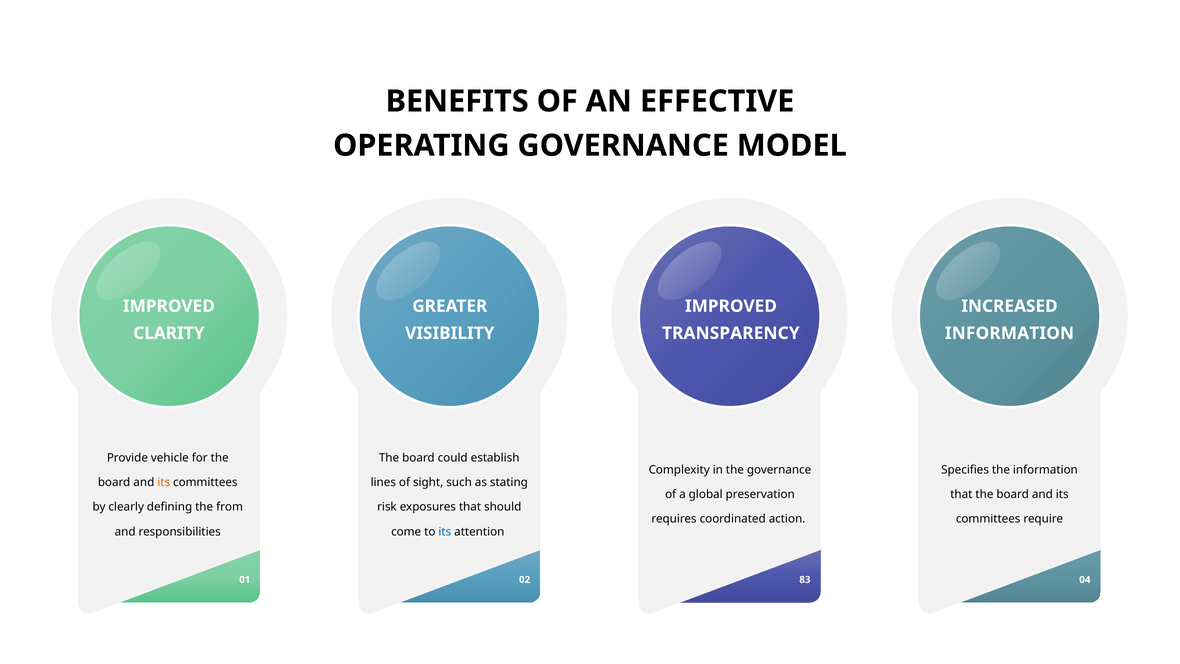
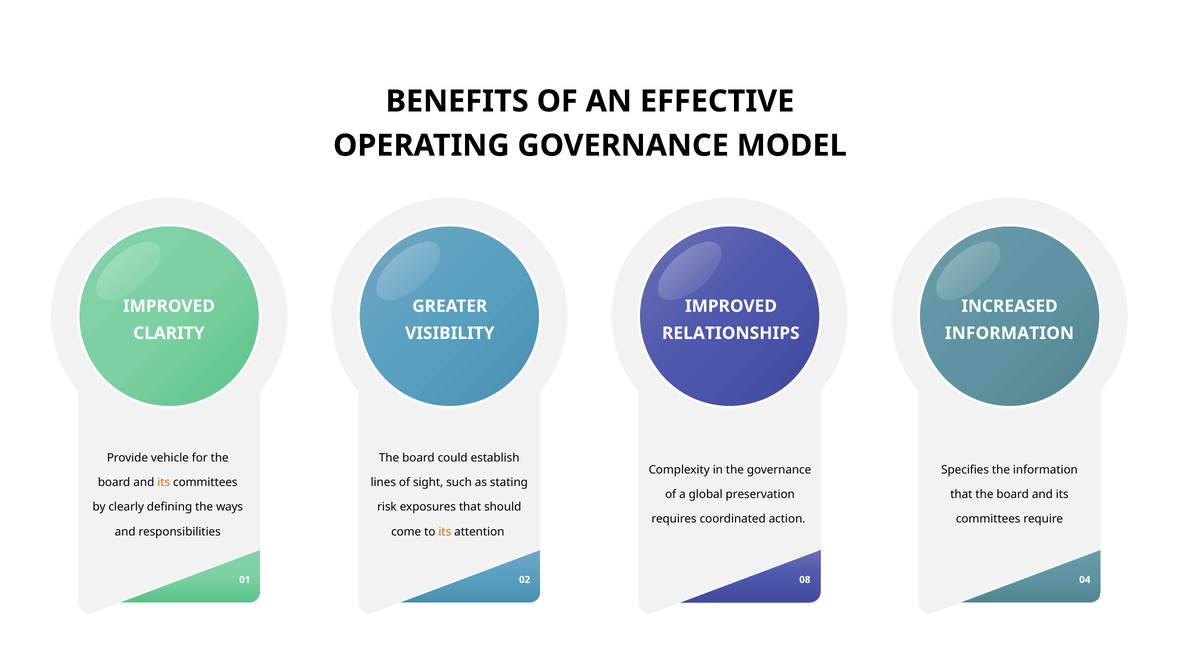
TRANSPARENCY: TRANSPARENCY -> RELATIONSHIPS
from: from -> ways
its at (445, 531) colour: blue -> orange
83: 83 -> 08
